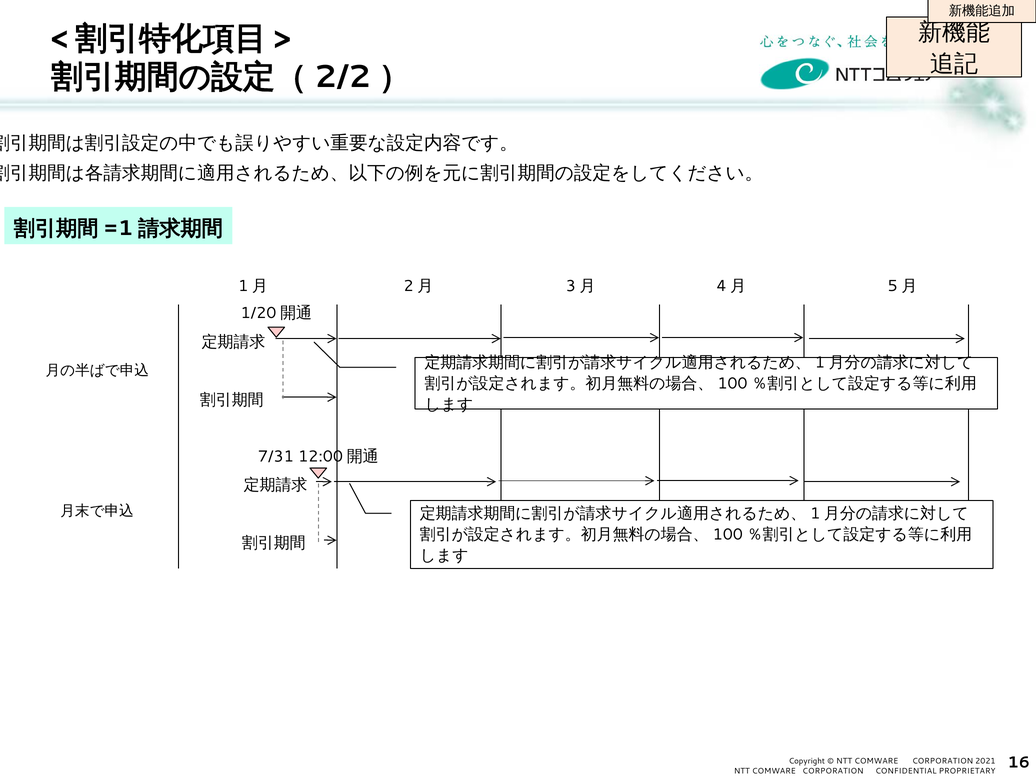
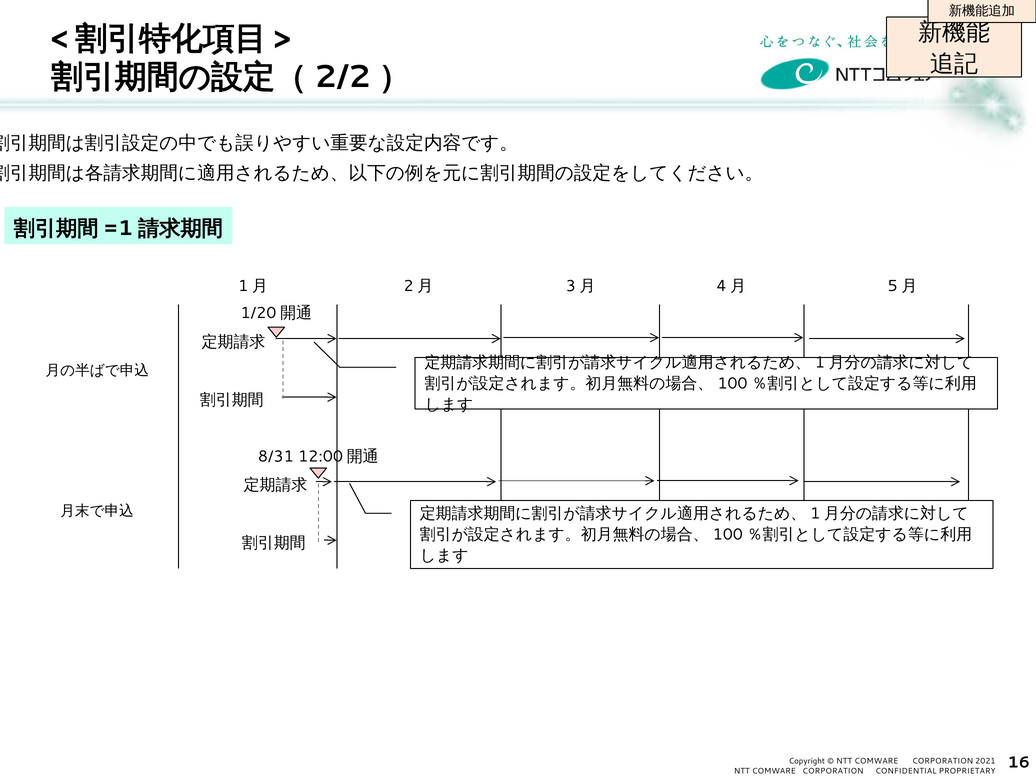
7/31: 7/31 -> 8/31
